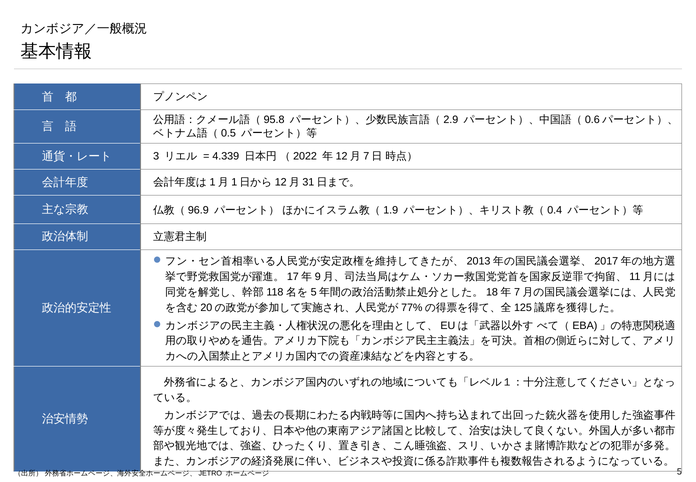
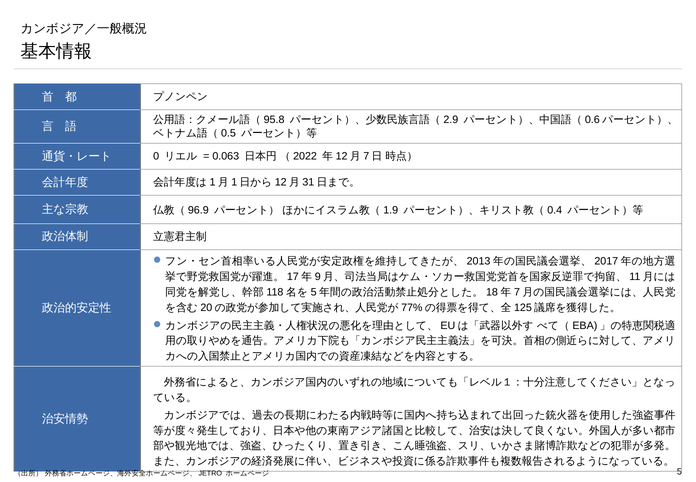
3: 3 -> 0
4.339: 4.339 -> 0.063
